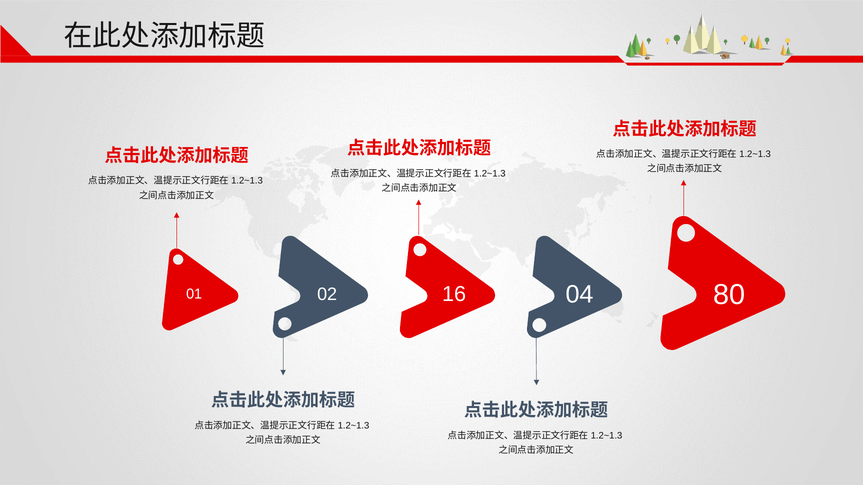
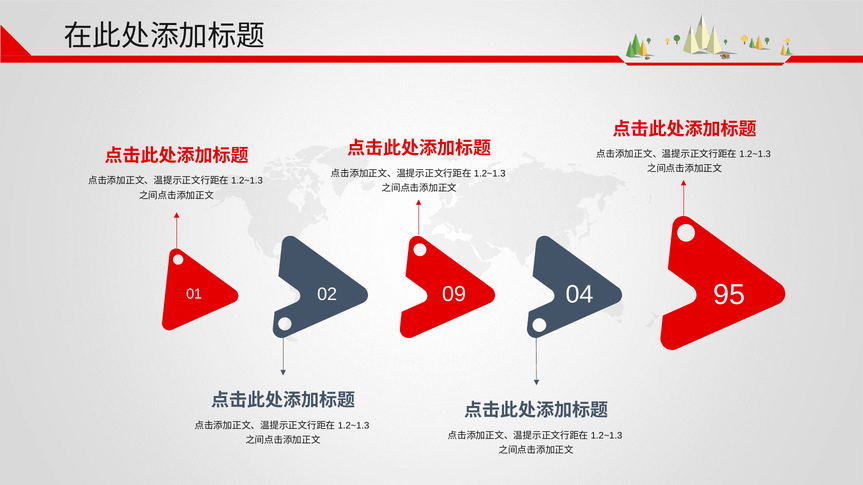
16: 16 -> 09
80: 80 -> 95
